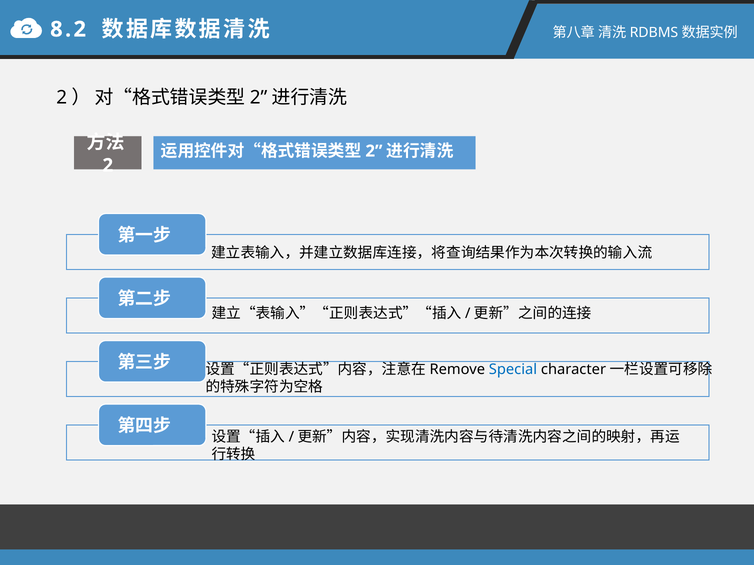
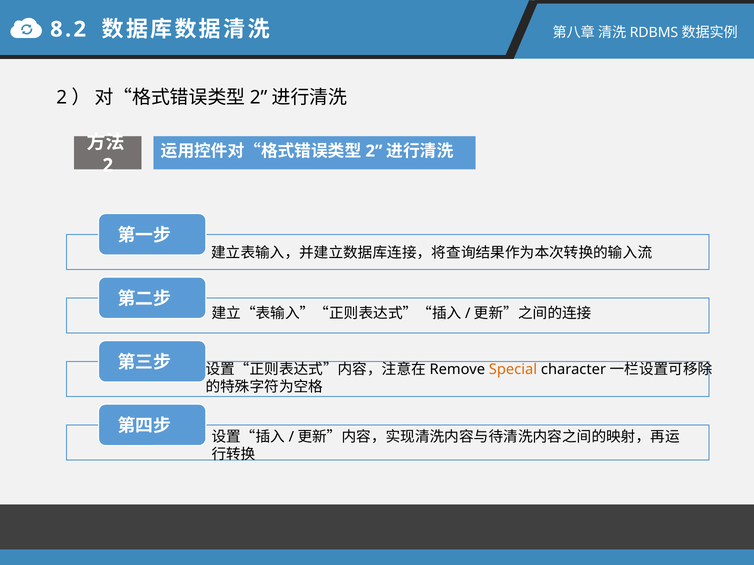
Special colour: blue -> orange
